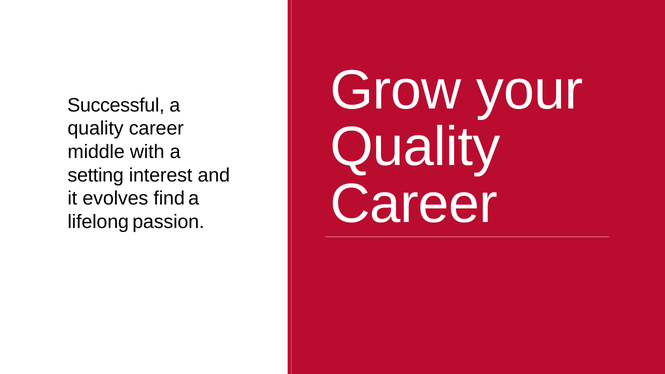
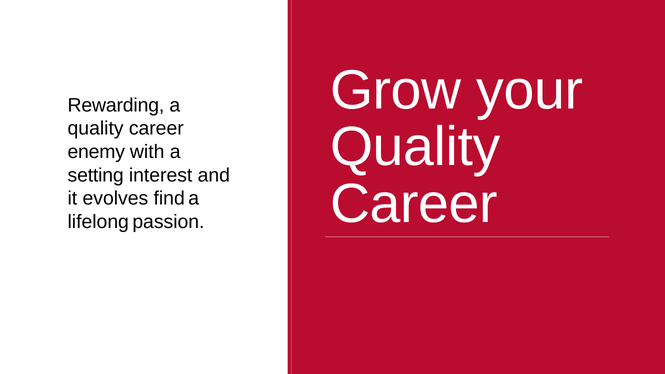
Successful: Successful -> Rewarding
middle: middle -> enemy
